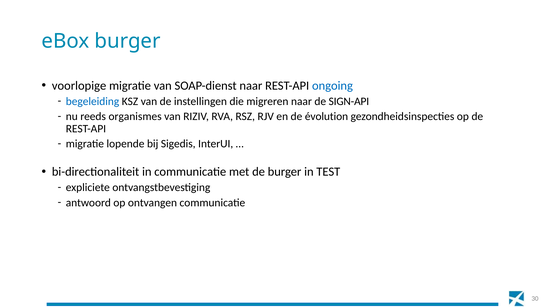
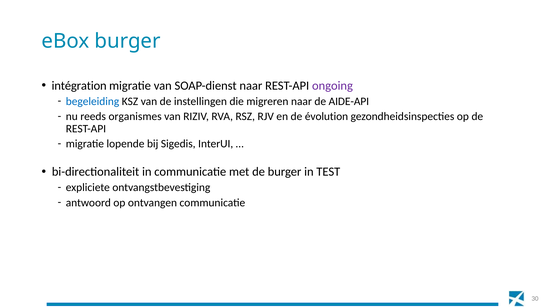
voorlopige: voorlopige -> intégration
ongoing colour: blue -> purple
SIGN-API: SIGN-API -> AIDE-API
